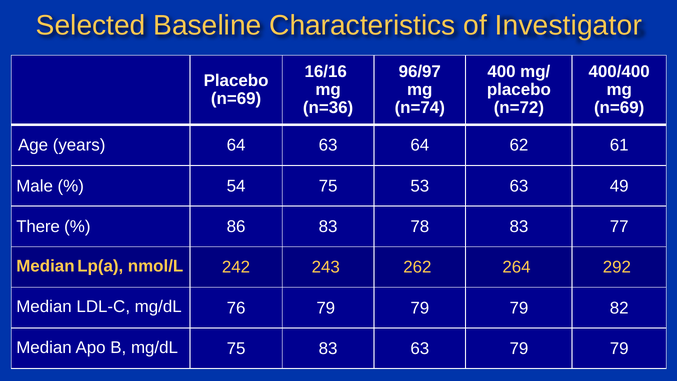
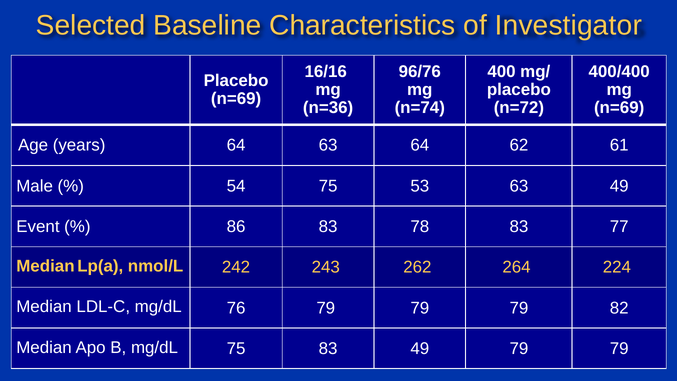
96/97: 96/97 -> 96/76
There: There -> Event
292: 292 -> 224
83 63: 63 -> 49
